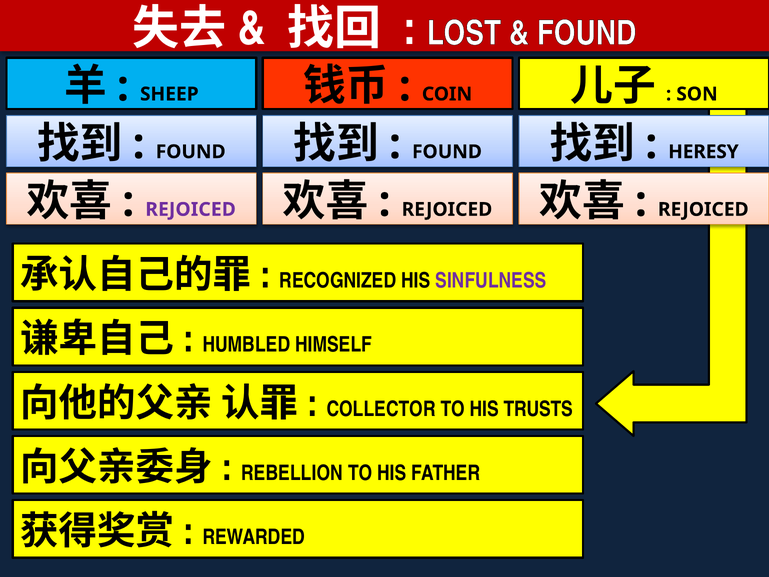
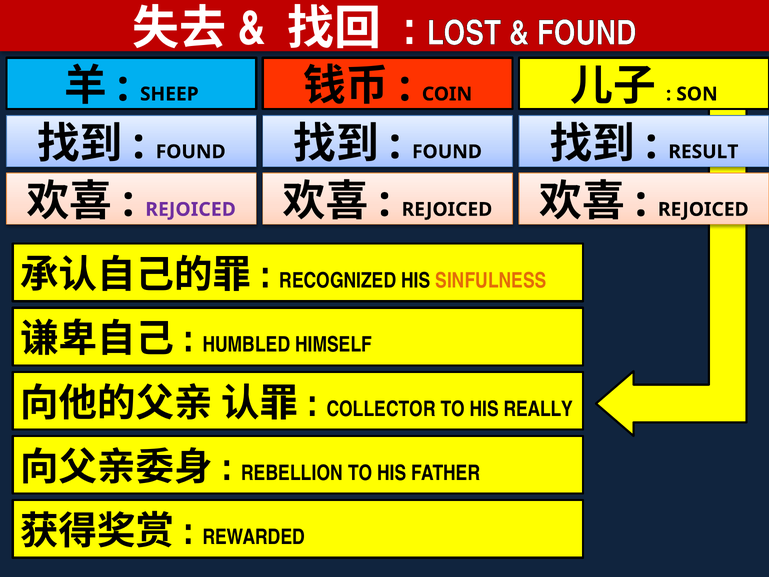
HERESY: HERESY -> RESULT
SINFULNESS colour: purple -> orange
TRUSTS: TRUSTS -> REALLY
